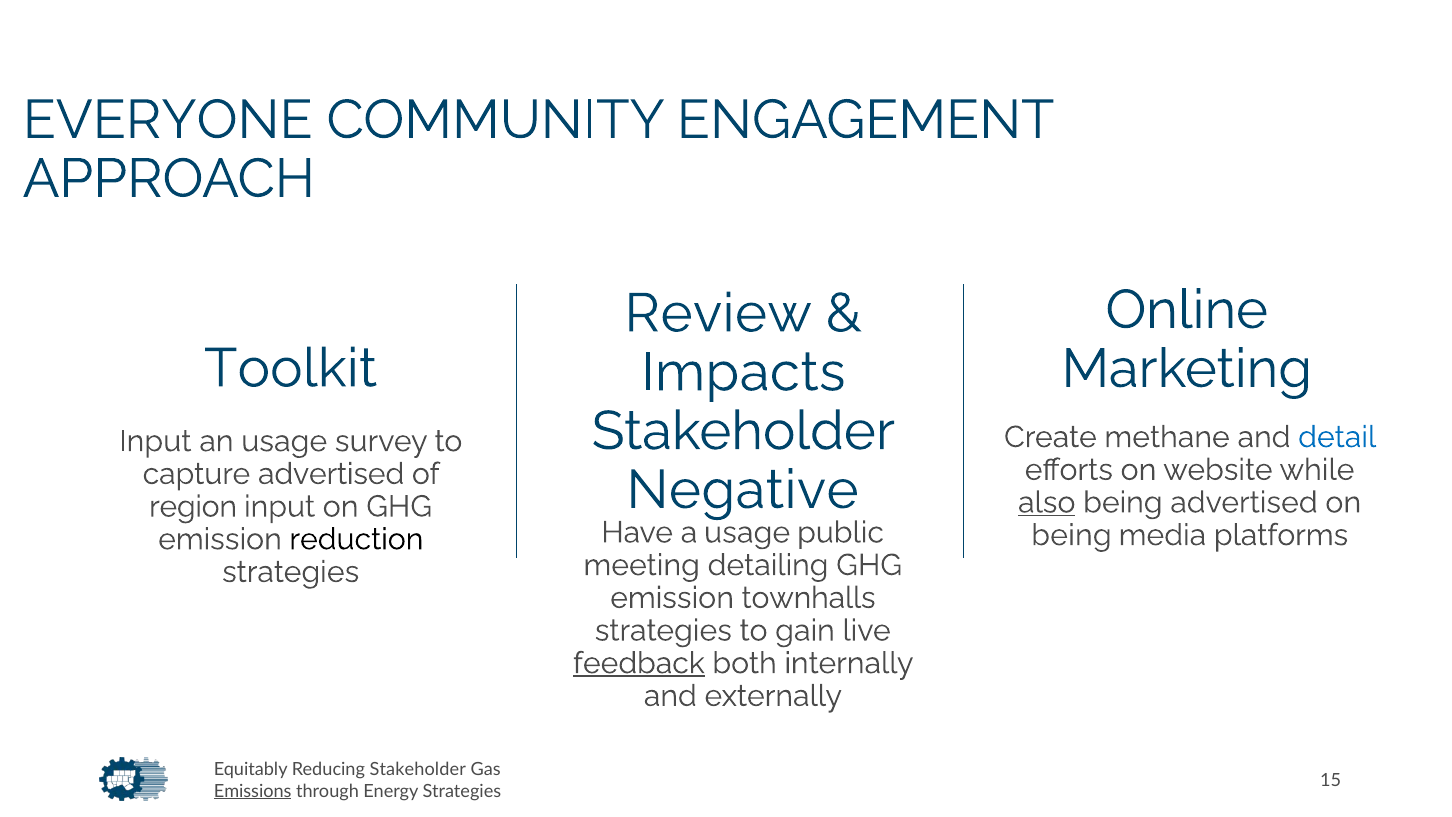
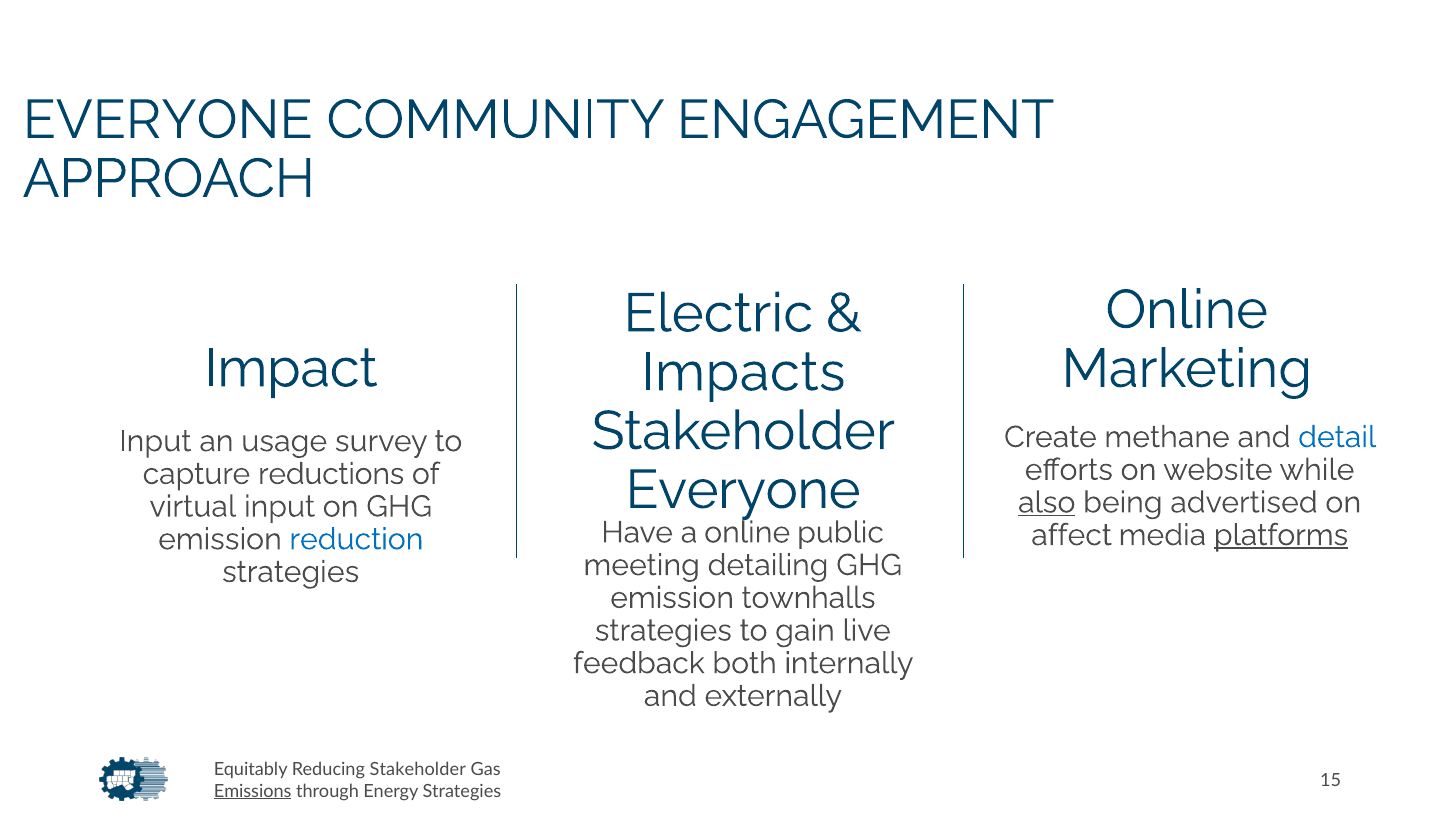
Review: Review -> Electric
Toolkit: Toolkit -> Impact
capture advertised: advertised -> reductions
Negative at (742, 490): Negative -> Everyone
region: region -> virtual
a usage: usage -> online
being at (1071, 535): being -> affect
platforms underline: none -> present
reduction colour: black -> blue
feedback underline: present -> none
